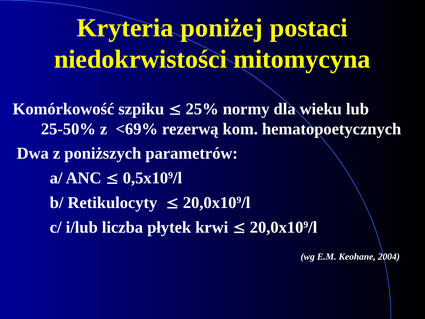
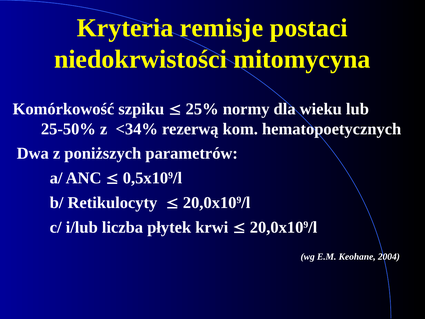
poniżej: poniżej -> remisje
<69%: <69% -> <34%
